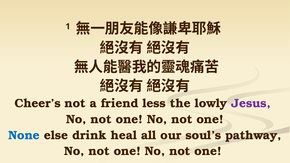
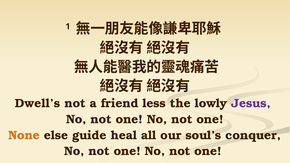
Cheer’s: Cheer’s -> Dwell’s
None colour: blue -> orange
drink: drink -> guide
pathway: pathway -> conquer
